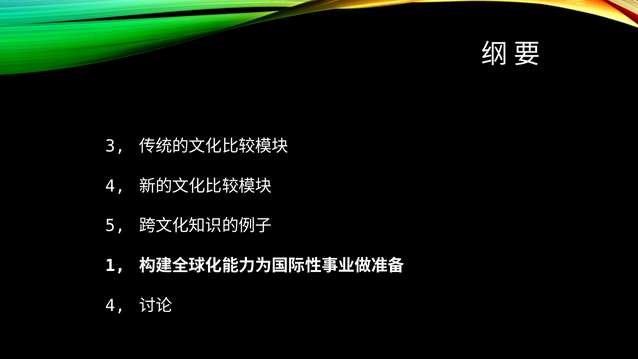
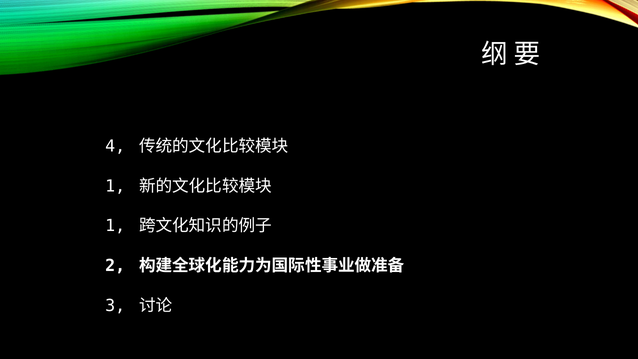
3: 3 -> 4
4 at (115, 186): 4 -> 1
5 at (115, 226): 5 -> 1
1: 1 -> 2
4 at (115, 306): 4 -> 3
